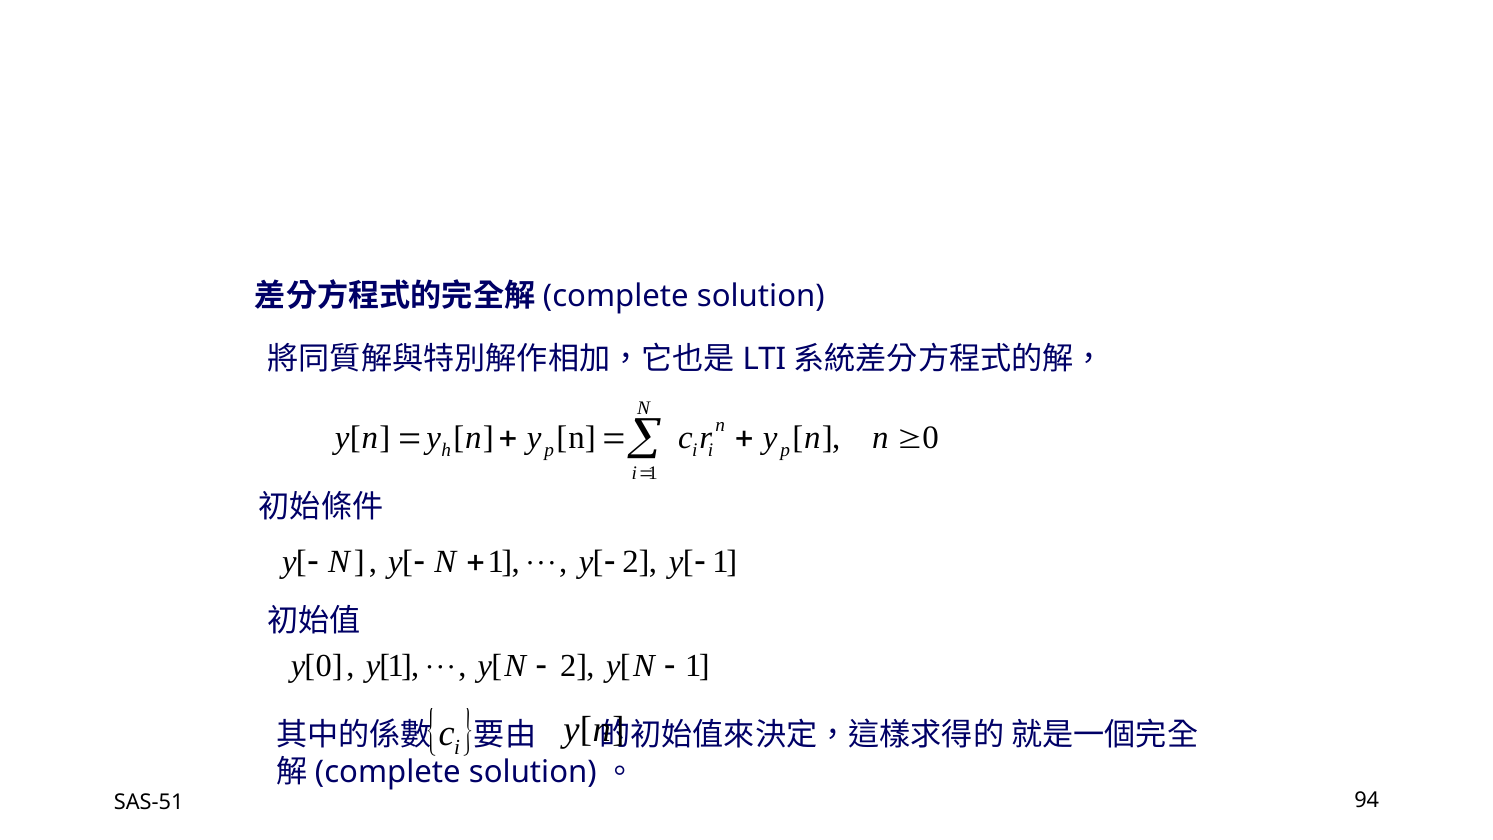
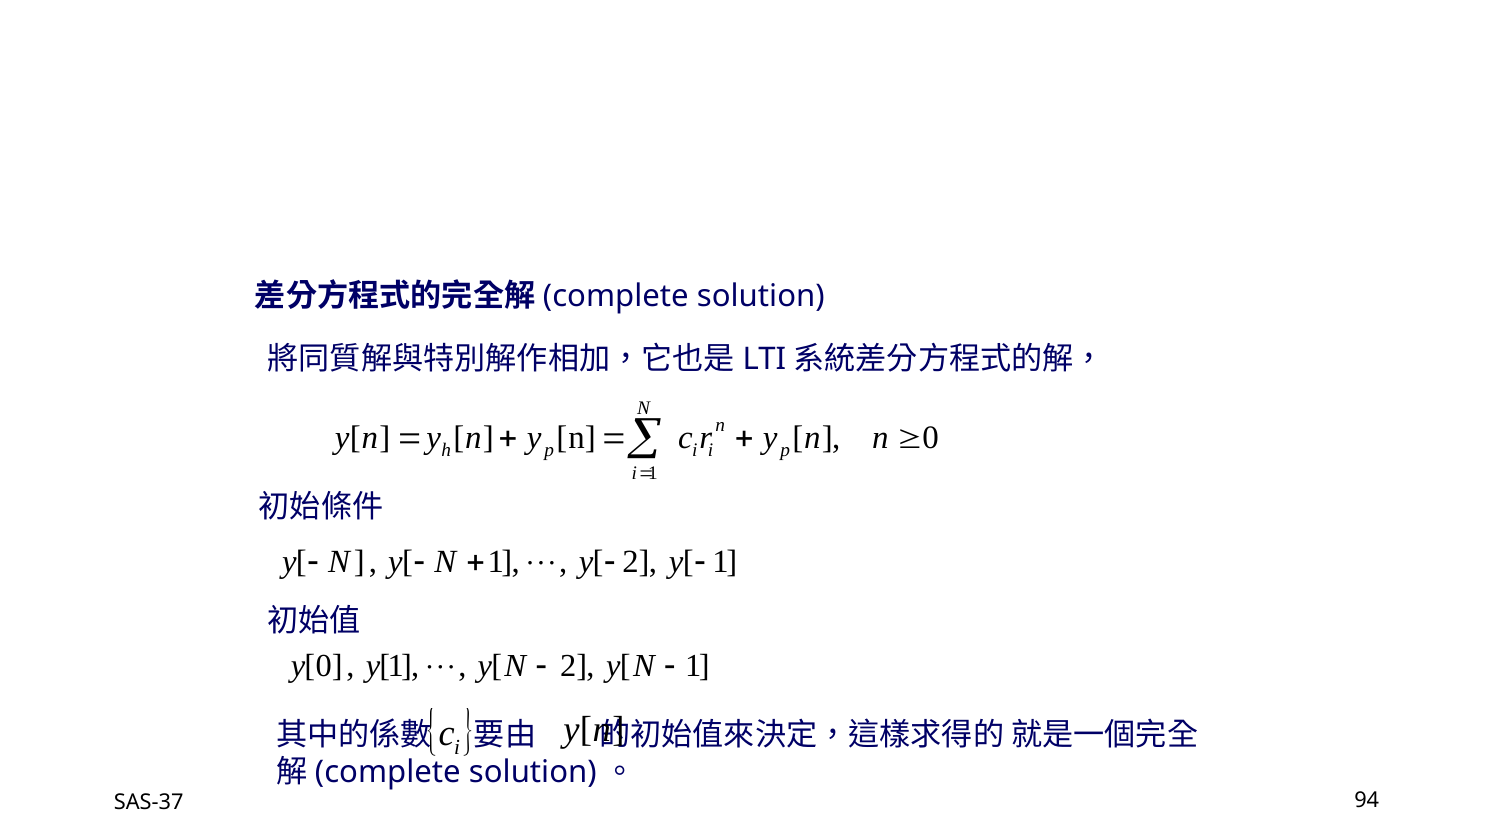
SAS-51: SAS-51 -> SAS-37
